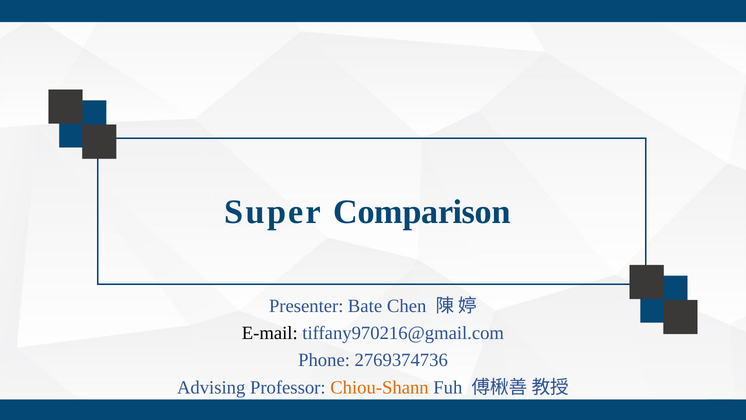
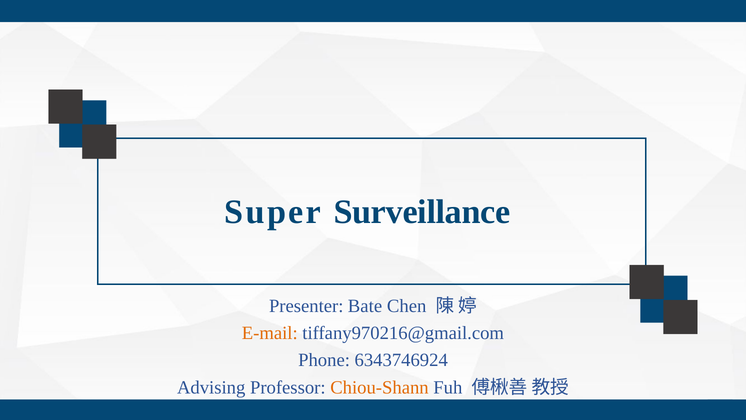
Comparison: Comparison -> Surveillance
E-mail colour: black -> orange
2769374736: 2769374736 -> 6343746924
